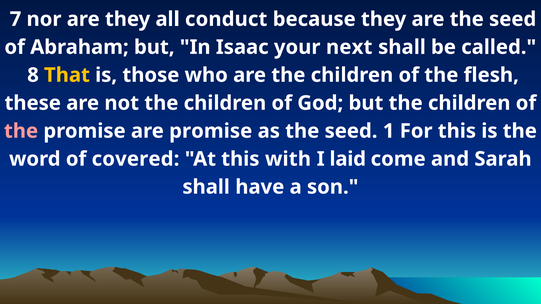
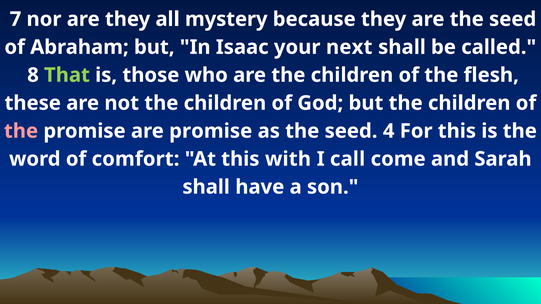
conduct: conduct -> mystery
That colour: yellow -> light green
1: 1 -> 4
covered: covered -> comfort
laid: laid -> call
